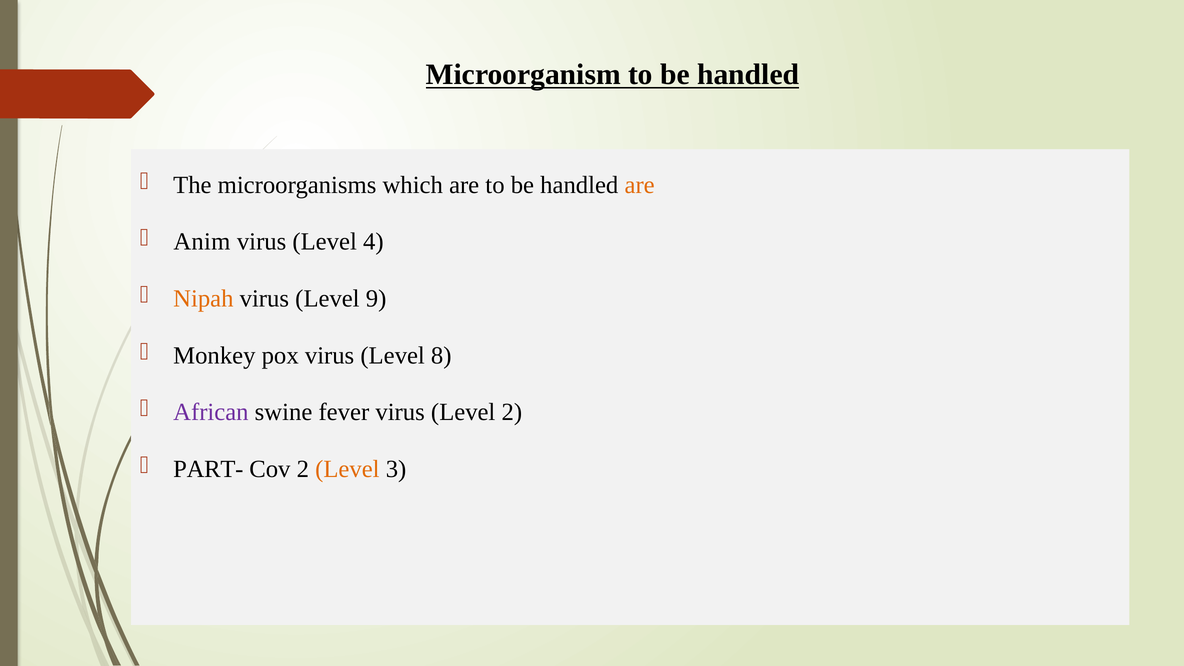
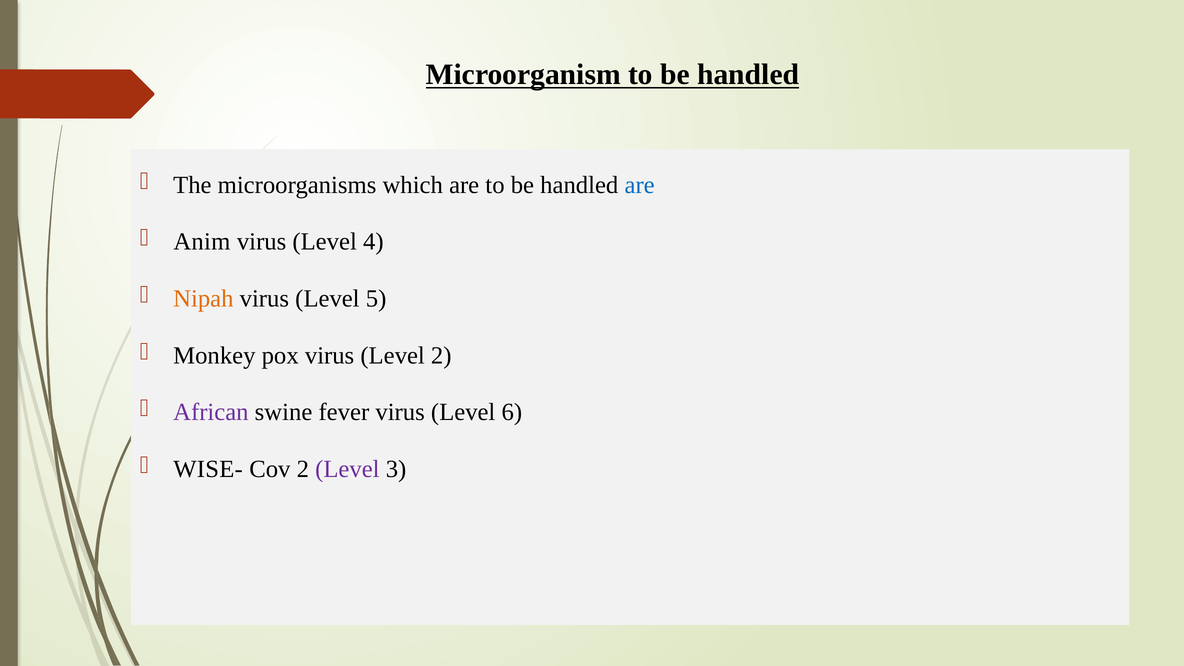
are at (640, 185) colour: orange -> blue
9: 9 -> 5
Level 8: 8 -> 2
Level 2: 2 -> 6
PART-: PART- -> WISE-
Level at (347, 469) colour: orange -> purple
